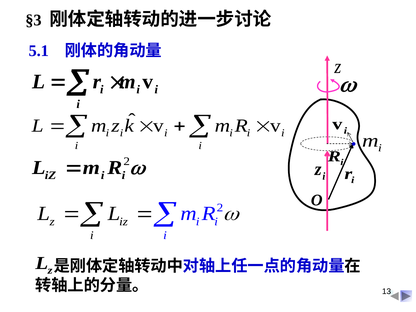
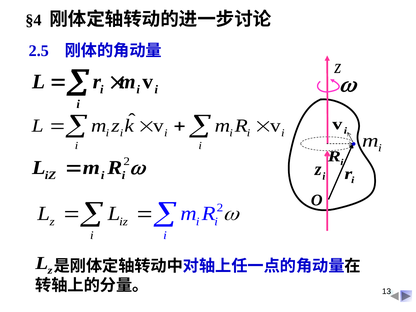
§3: §3 -> §4
5.1: 5.1 -> 2.5
